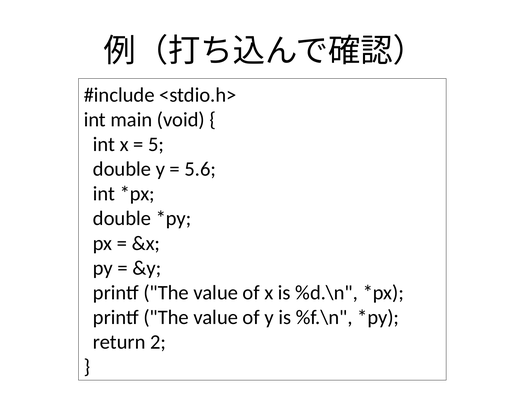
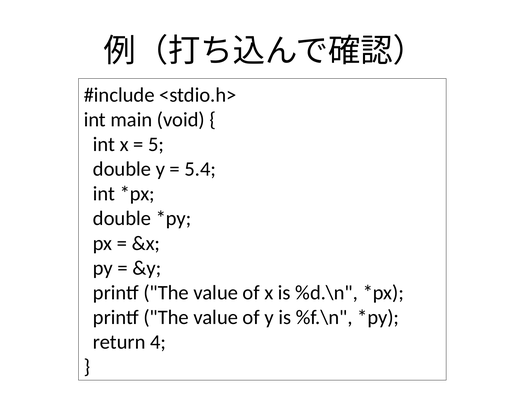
5.6: 5.6 -> 5.4
2: 2 -> 4
